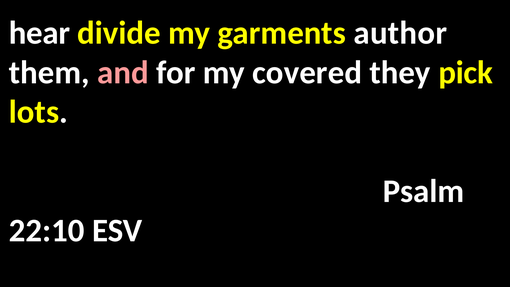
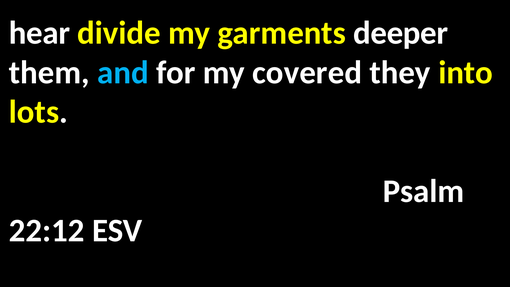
author: author -> deeper
and colour: pink -> light blue
pick: pick -> into
22:10: 22:10 -> 22:12
